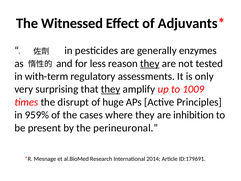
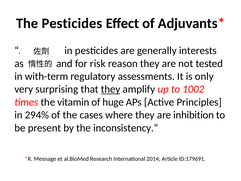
The Witnessed: Witnessed -> Pesticides
enzymes: enzymes -> interests
less: less -> risk
they at (150, 63) underline: present -> none
1009: 1009 -> 1002
disrupt: disrupt -> vitamin
959%: 959% -> 294%
perineuronal: perineuronal -> inconsistency
